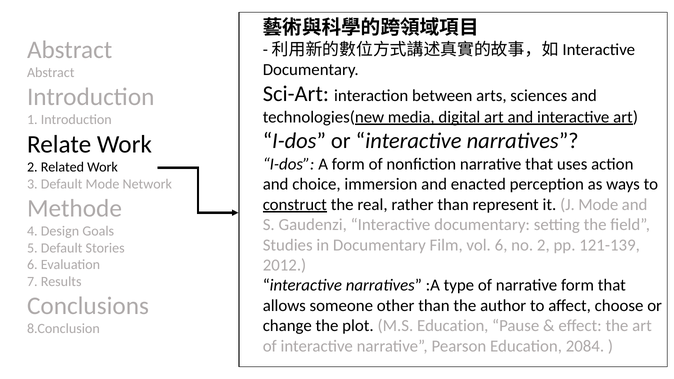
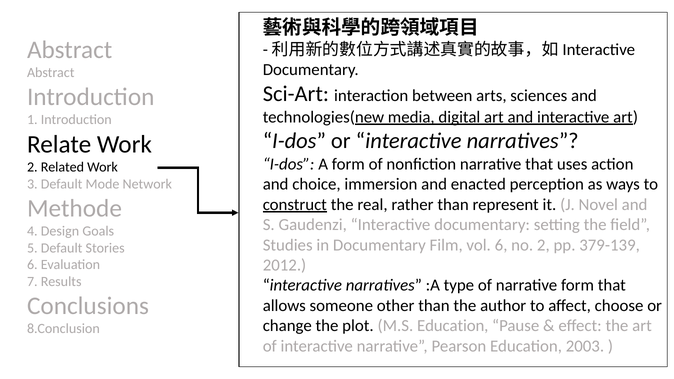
J Mode: Mode -> Novel
121-139: 121-139 -> 379-139
2084: 2084 -> 2003
